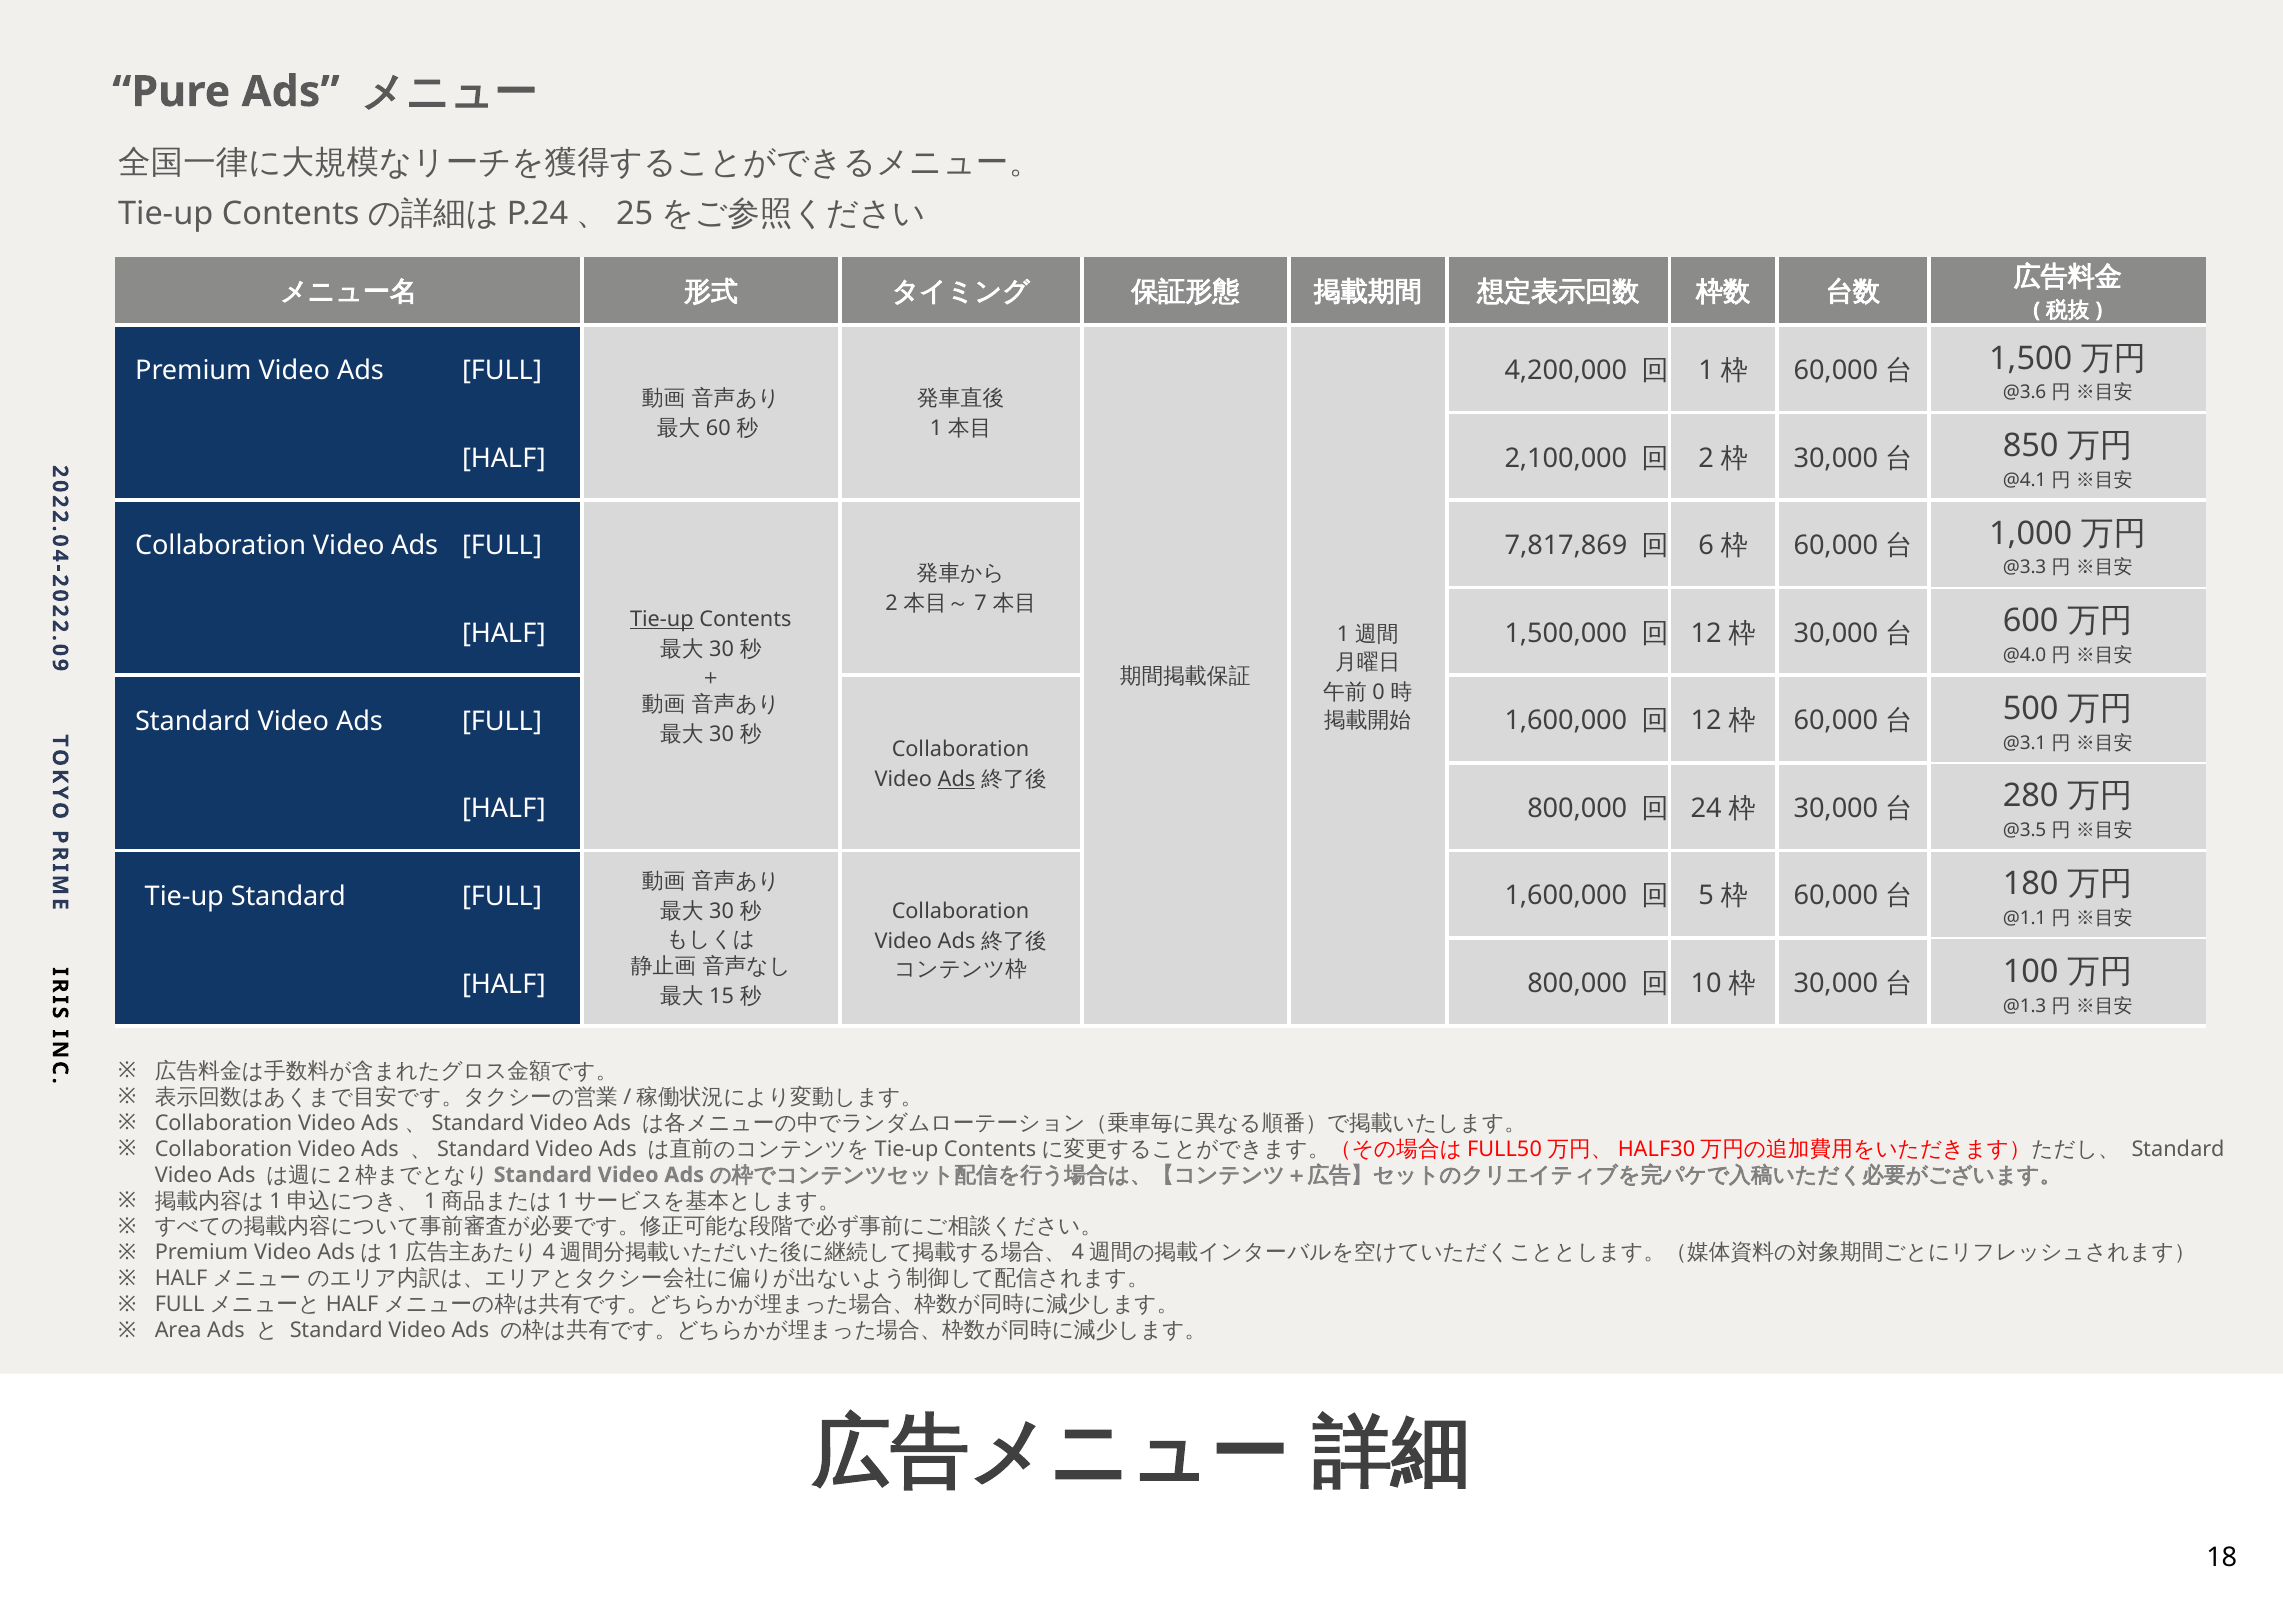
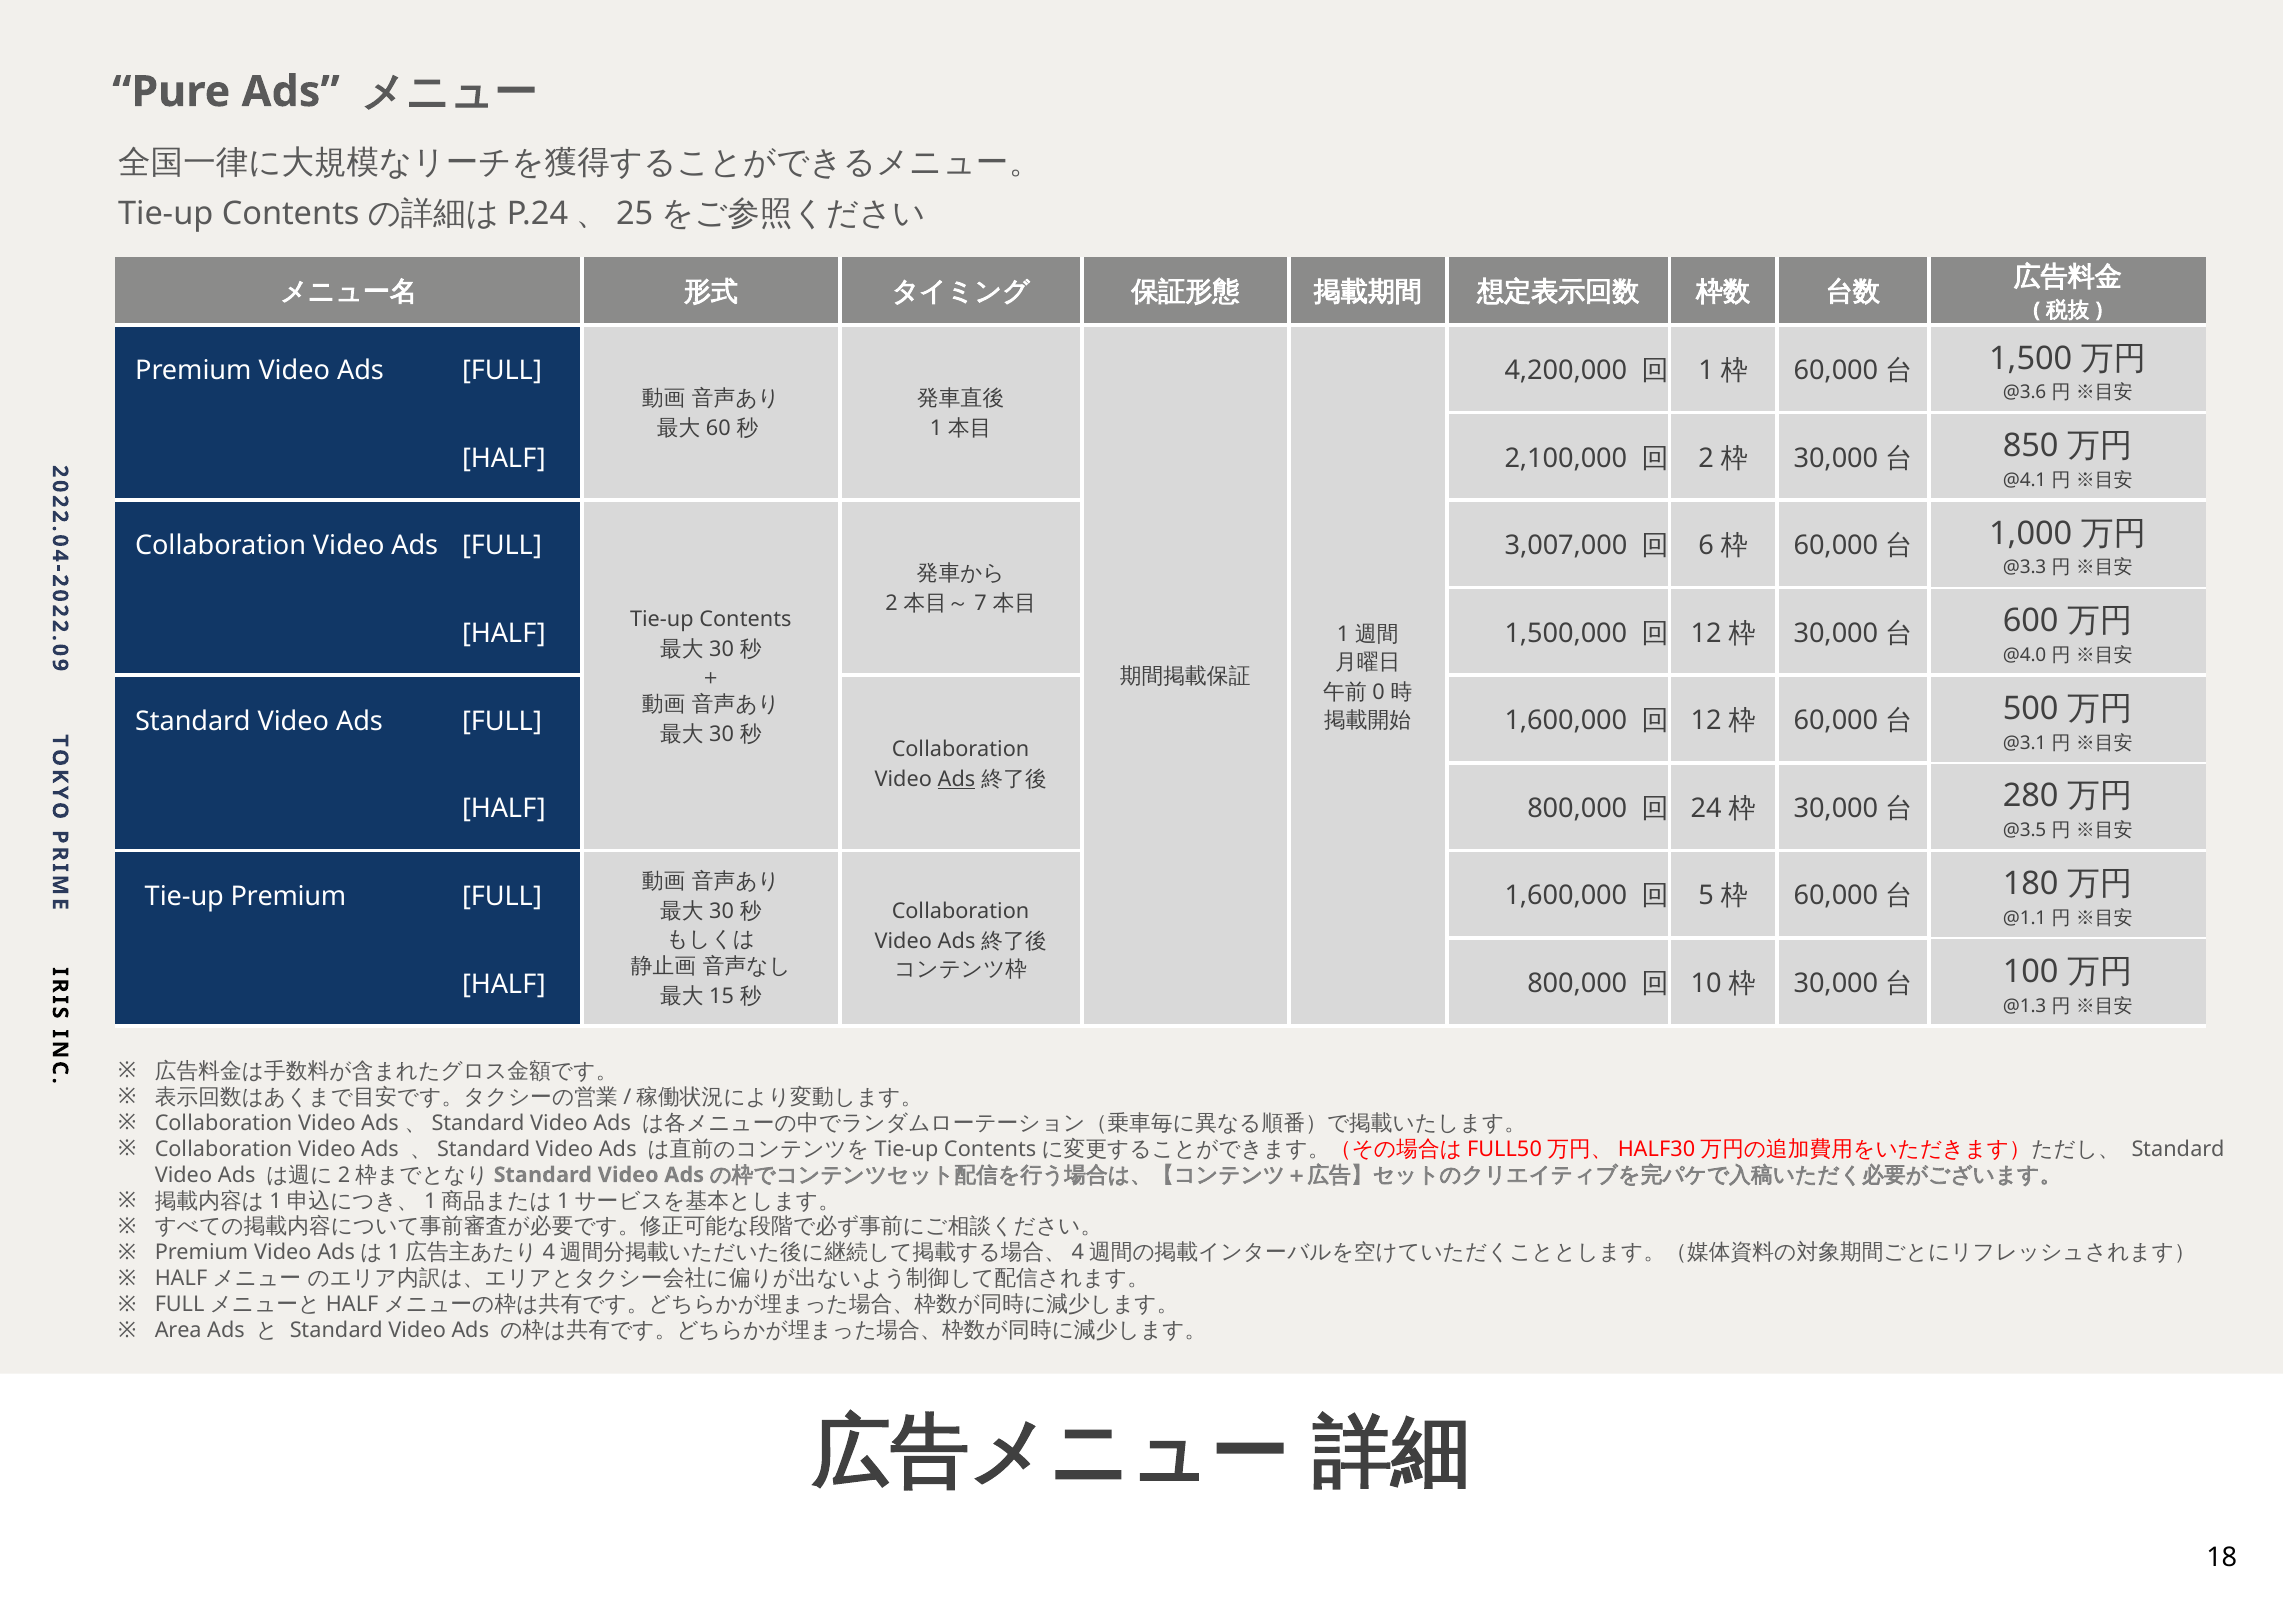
7,817,869: 7,817,869 -> 3,007,000
Tie-up at (662, 619) underline: present -> none
Tie-up Standard: Standard -> Premium
